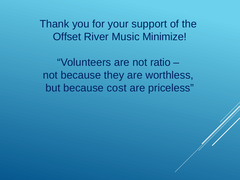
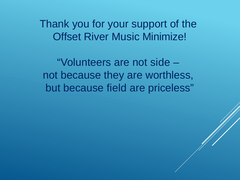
ratio: ratio -> side
cost: cost -> field
